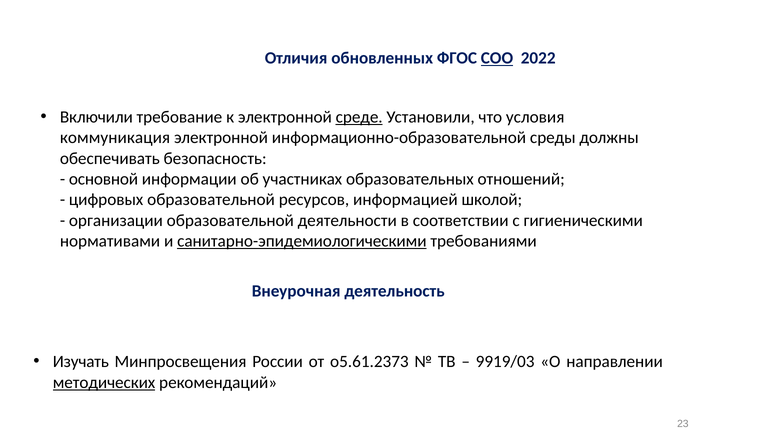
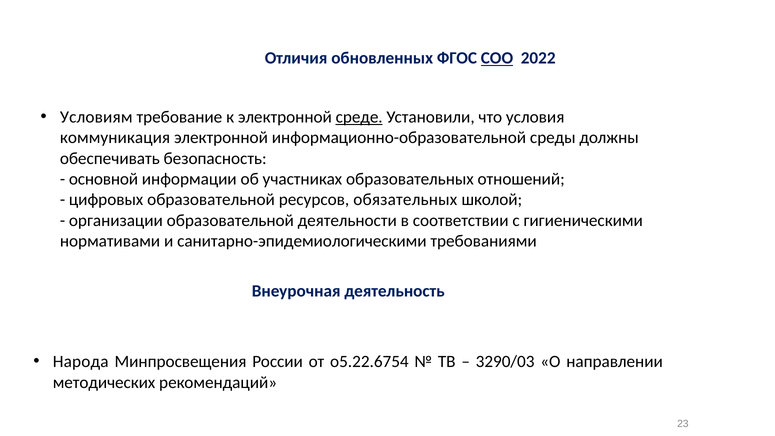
Включили: Включили -> Условиям
информацией: информацией -> обязательных
санитарно-эпидемиологическими underline: present -> none
Изучать: Изучать -> Народа
о5.61.2373: о5.61.2373 -> о5.22.6754
9919/03: 9919/03 -> 3290/03
методических underline: present -> none
